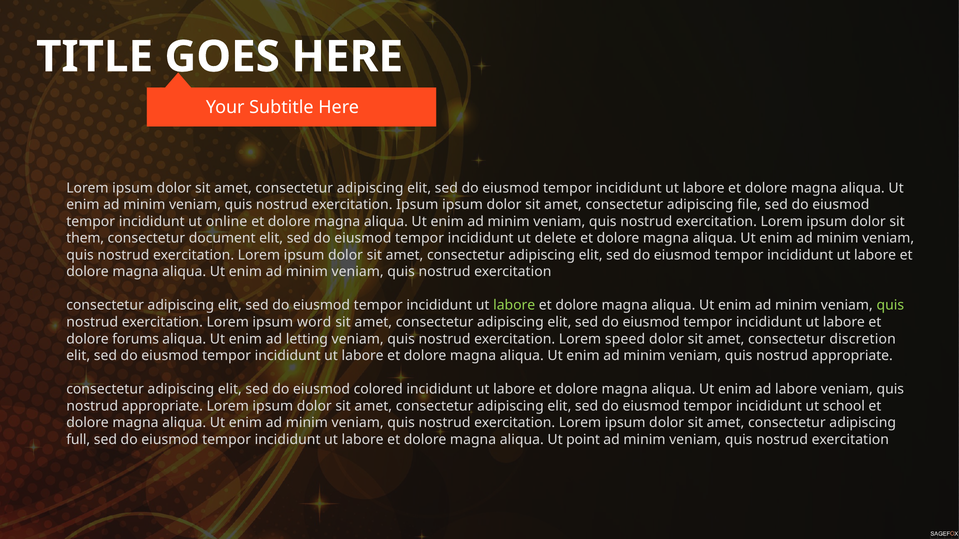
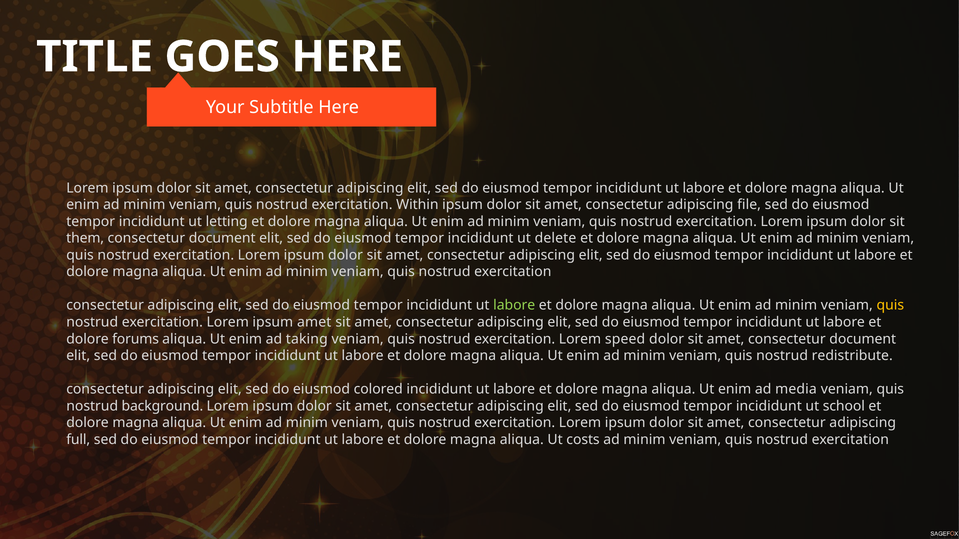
exercitation Ipsum: Ipsum -> Within
online: online -> letting
quis at (890, 306) colour: light green -> yellow
ipsum word: word -> amet
letting: letting -> taking
amet consectetur discretion: discretion -> document
appropriate at (852, 356): appropriate -> redistribute
ad labore: labore -> media
appropriate at (162, 406): appropriate -> background
point: point -> costs
